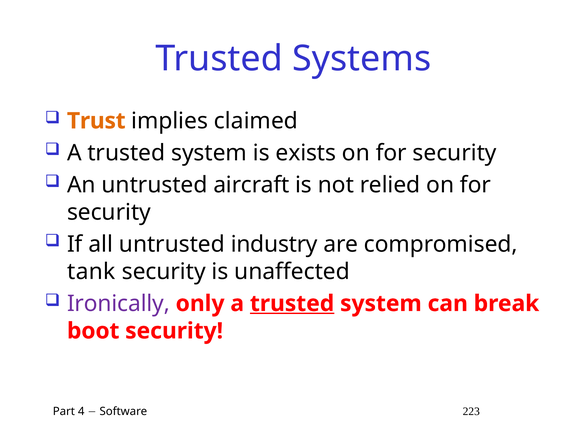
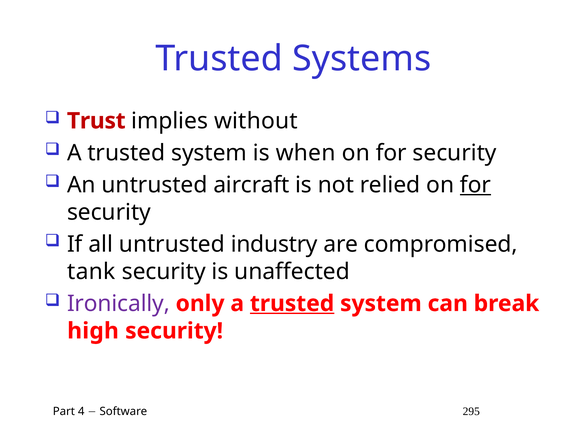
Trust colour: orange -> red
claimed: claimed -> without
exists: exists -> when
for at (476, 185) underline: none -> present
boot: boot -> high
223: 223 -> 295
